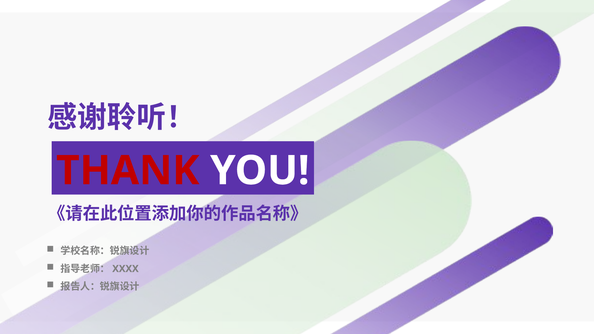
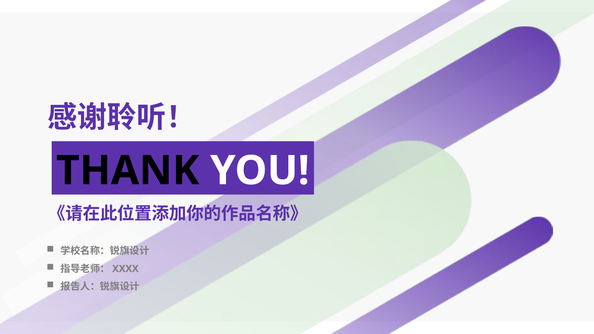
THANK colour: red -> black
